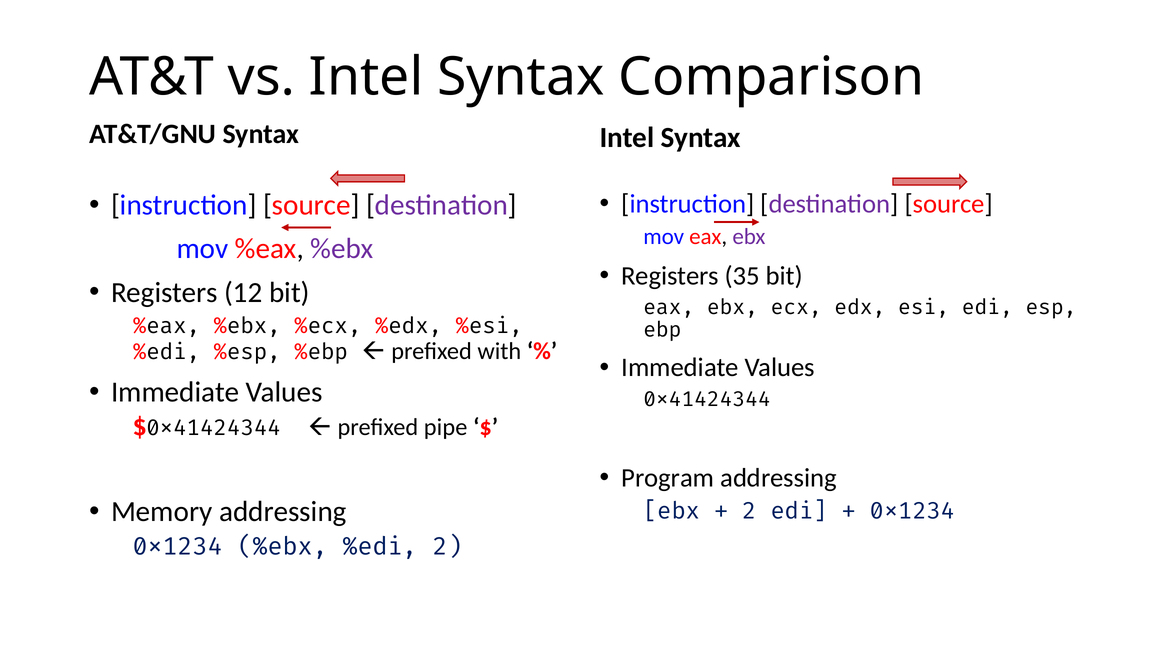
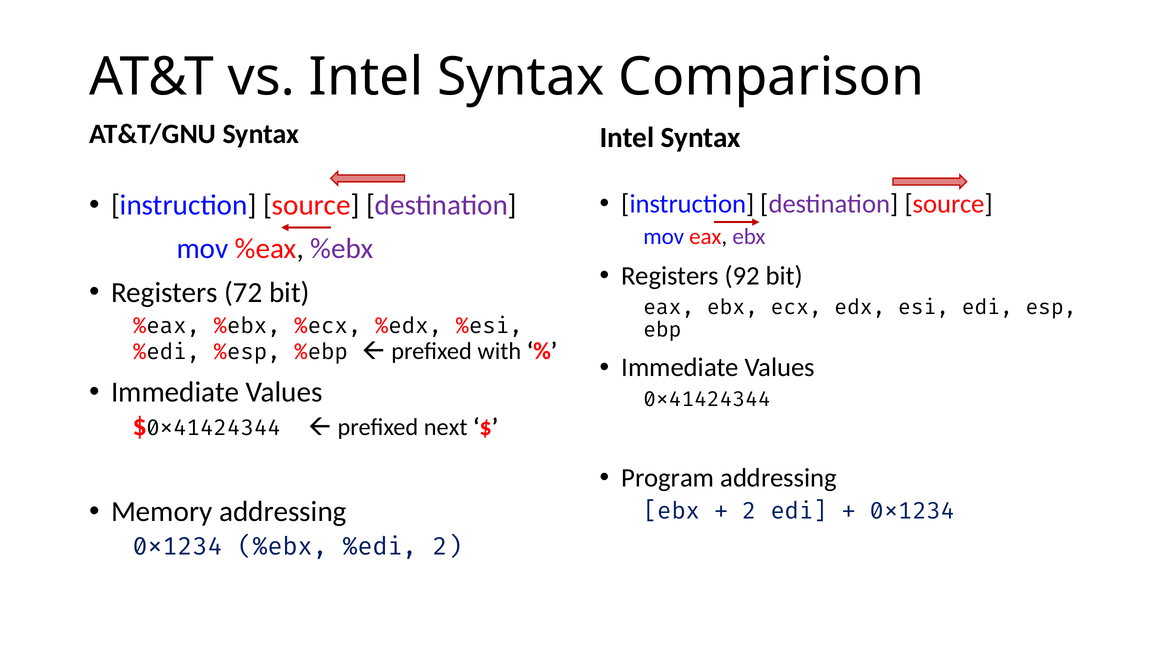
35: 35 -> 92
12: 12 -> 72
pipe: pipe -> next
